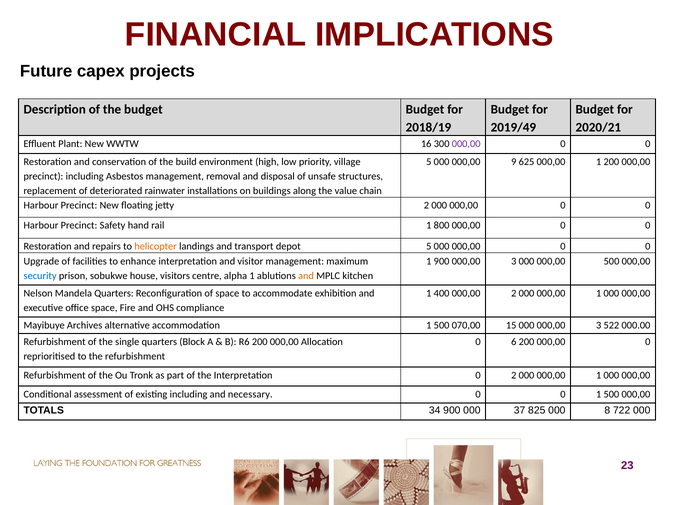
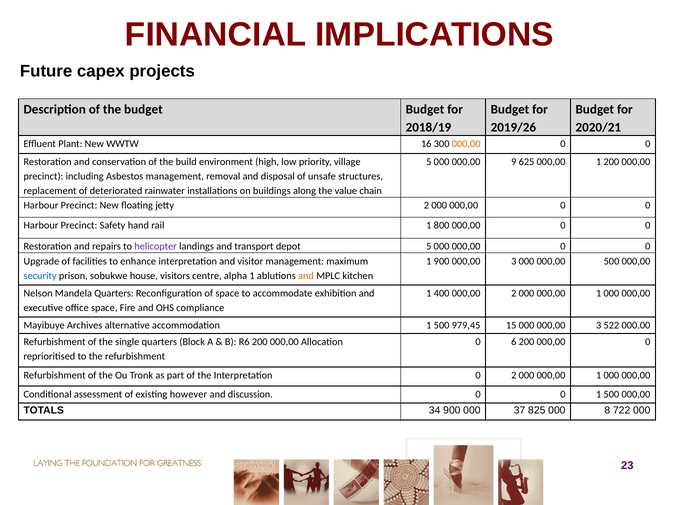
2019/49: 2019/49 -> 2019/26
000,00 at (466, 144) colour: purple -> orange
helicopter colour: orange -> purple
070,00: 070,00 -> 979,45
existing including: including -> however
necessary: necessary -> discussion
